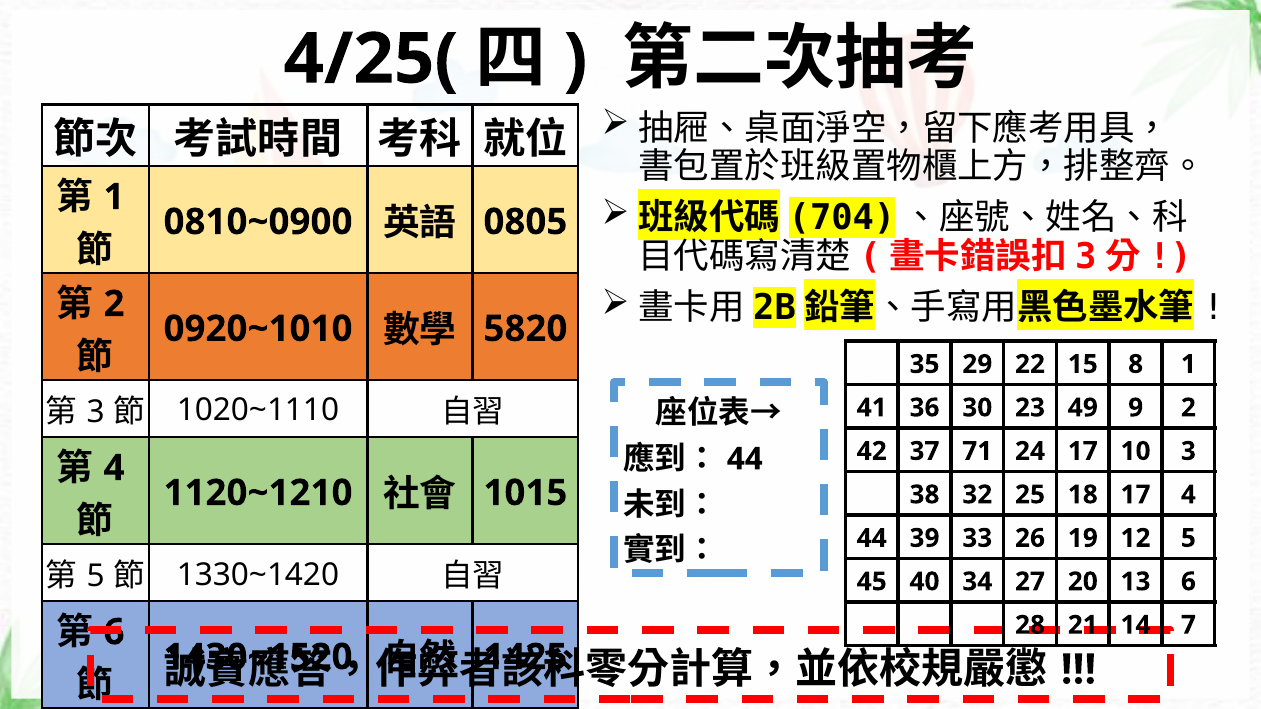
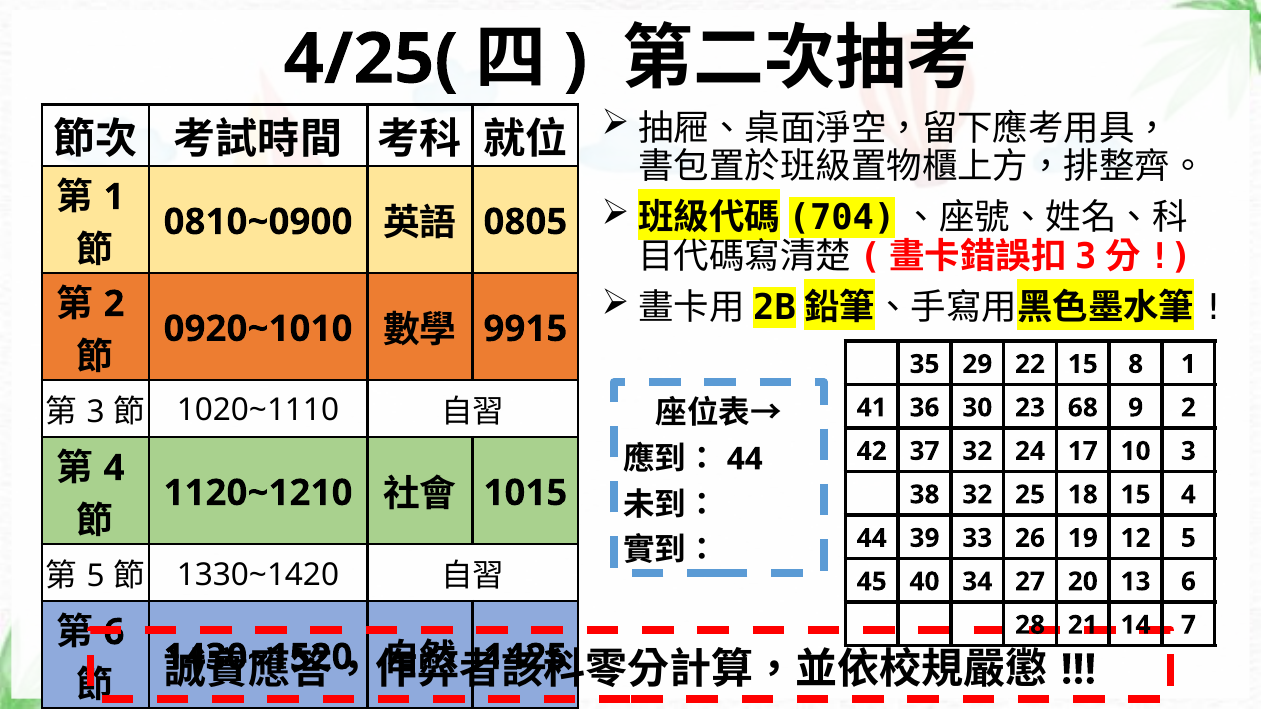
5820: 5820 -> 9915
49: 49 -> 68
37 71: 71 -> 32
18 17: 17 -> 15
